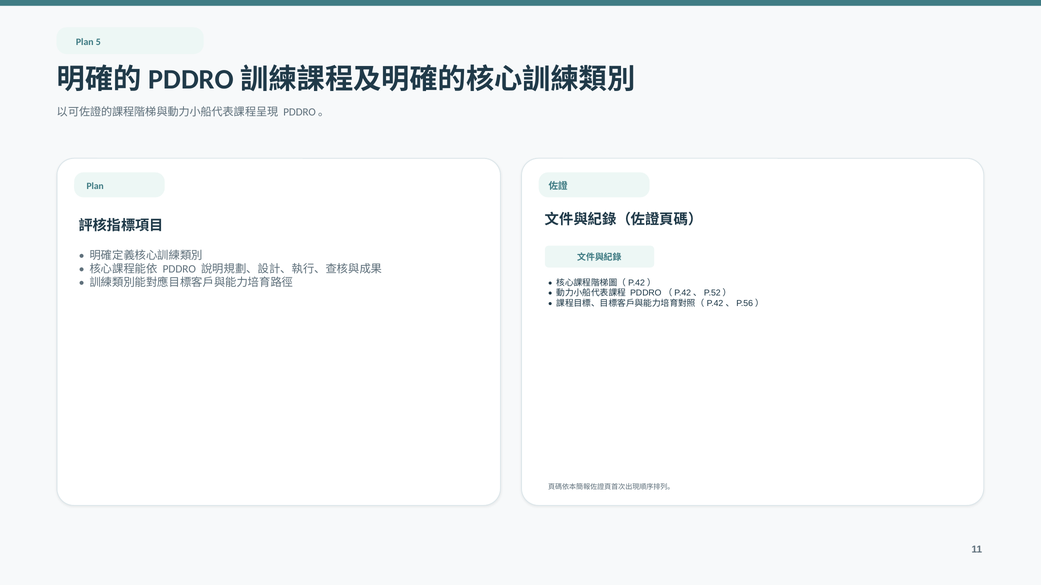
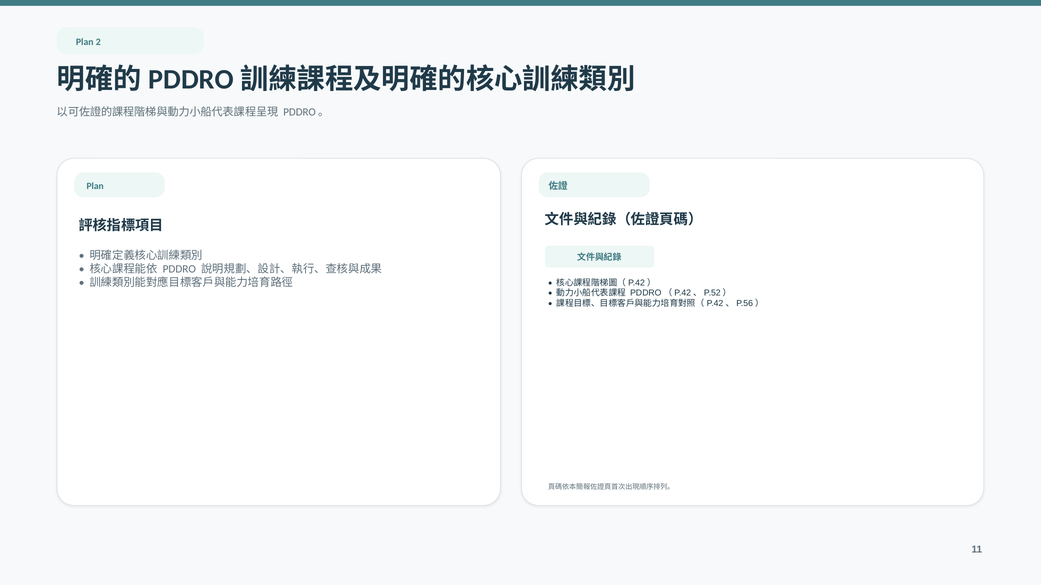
5: 5 -> 2
